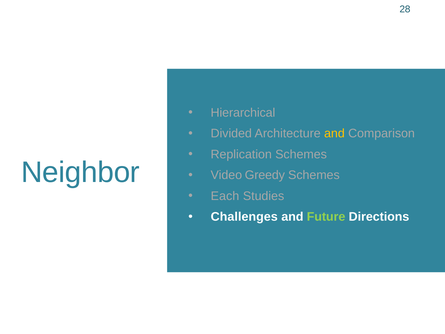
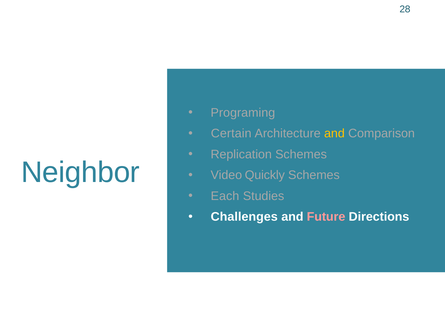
Hierarchical: Hierarchical -> Programing
Divided: Divided -> Certain
Greedy: Greedy -> Quickly
Future colour: light green -> pink
